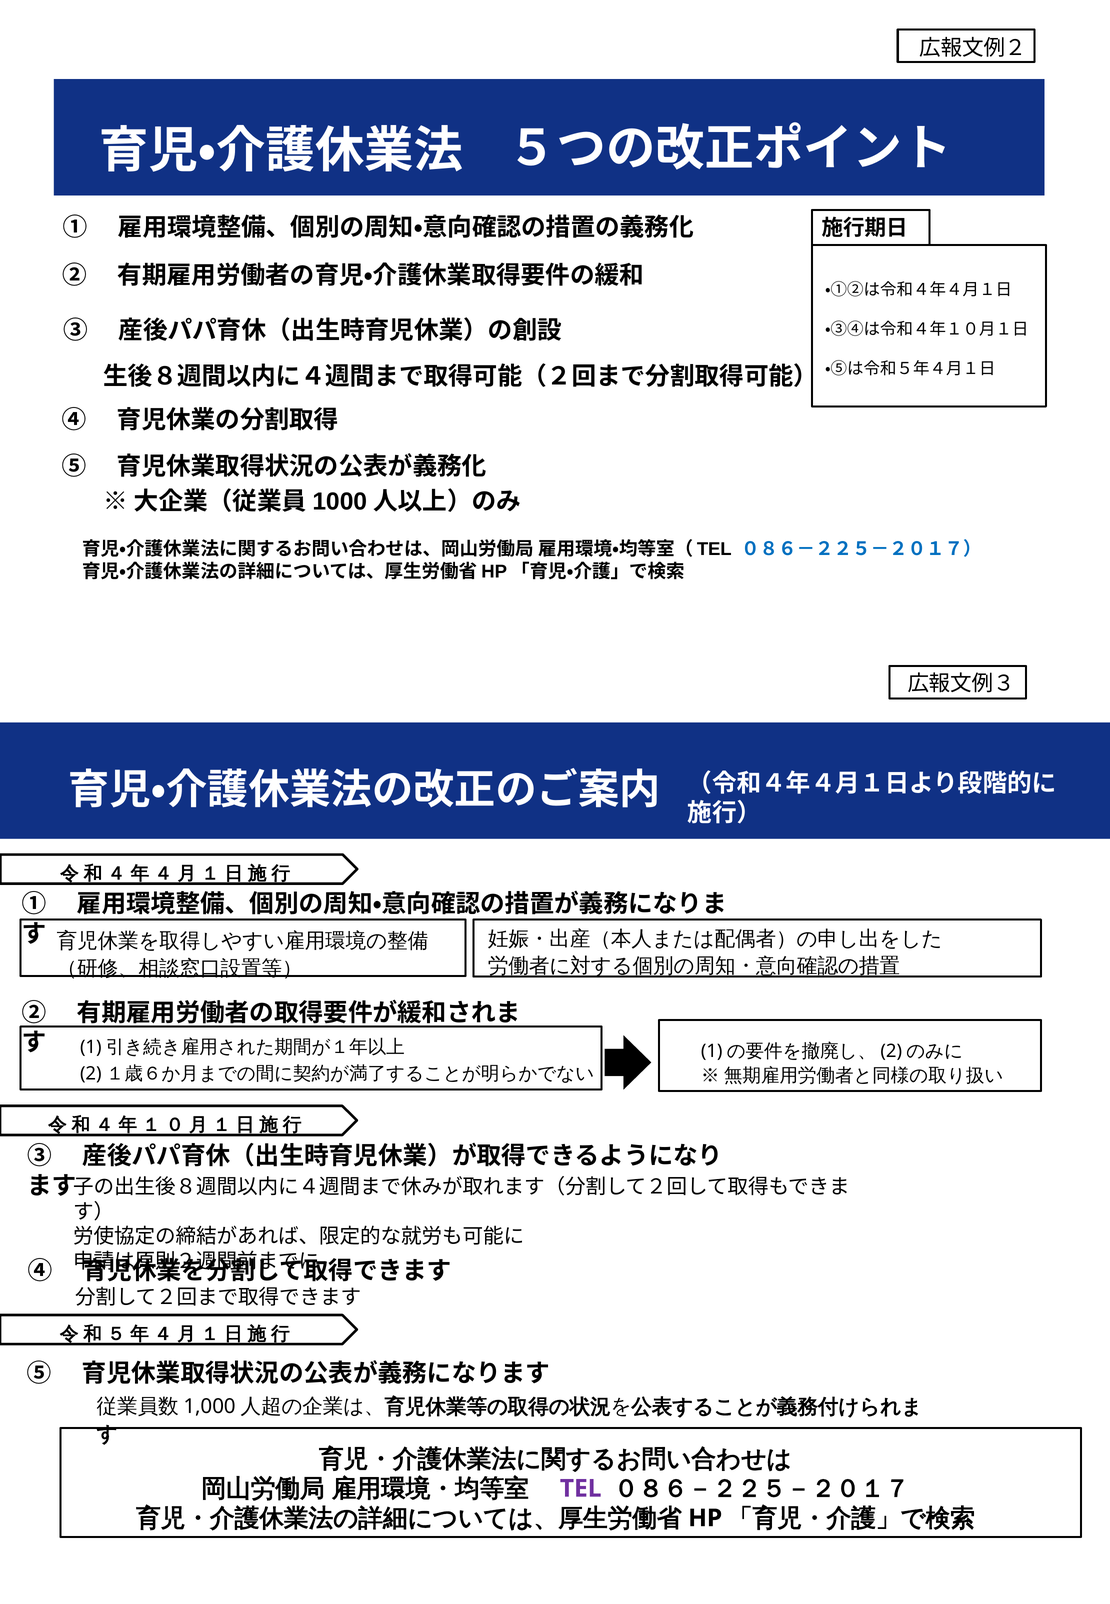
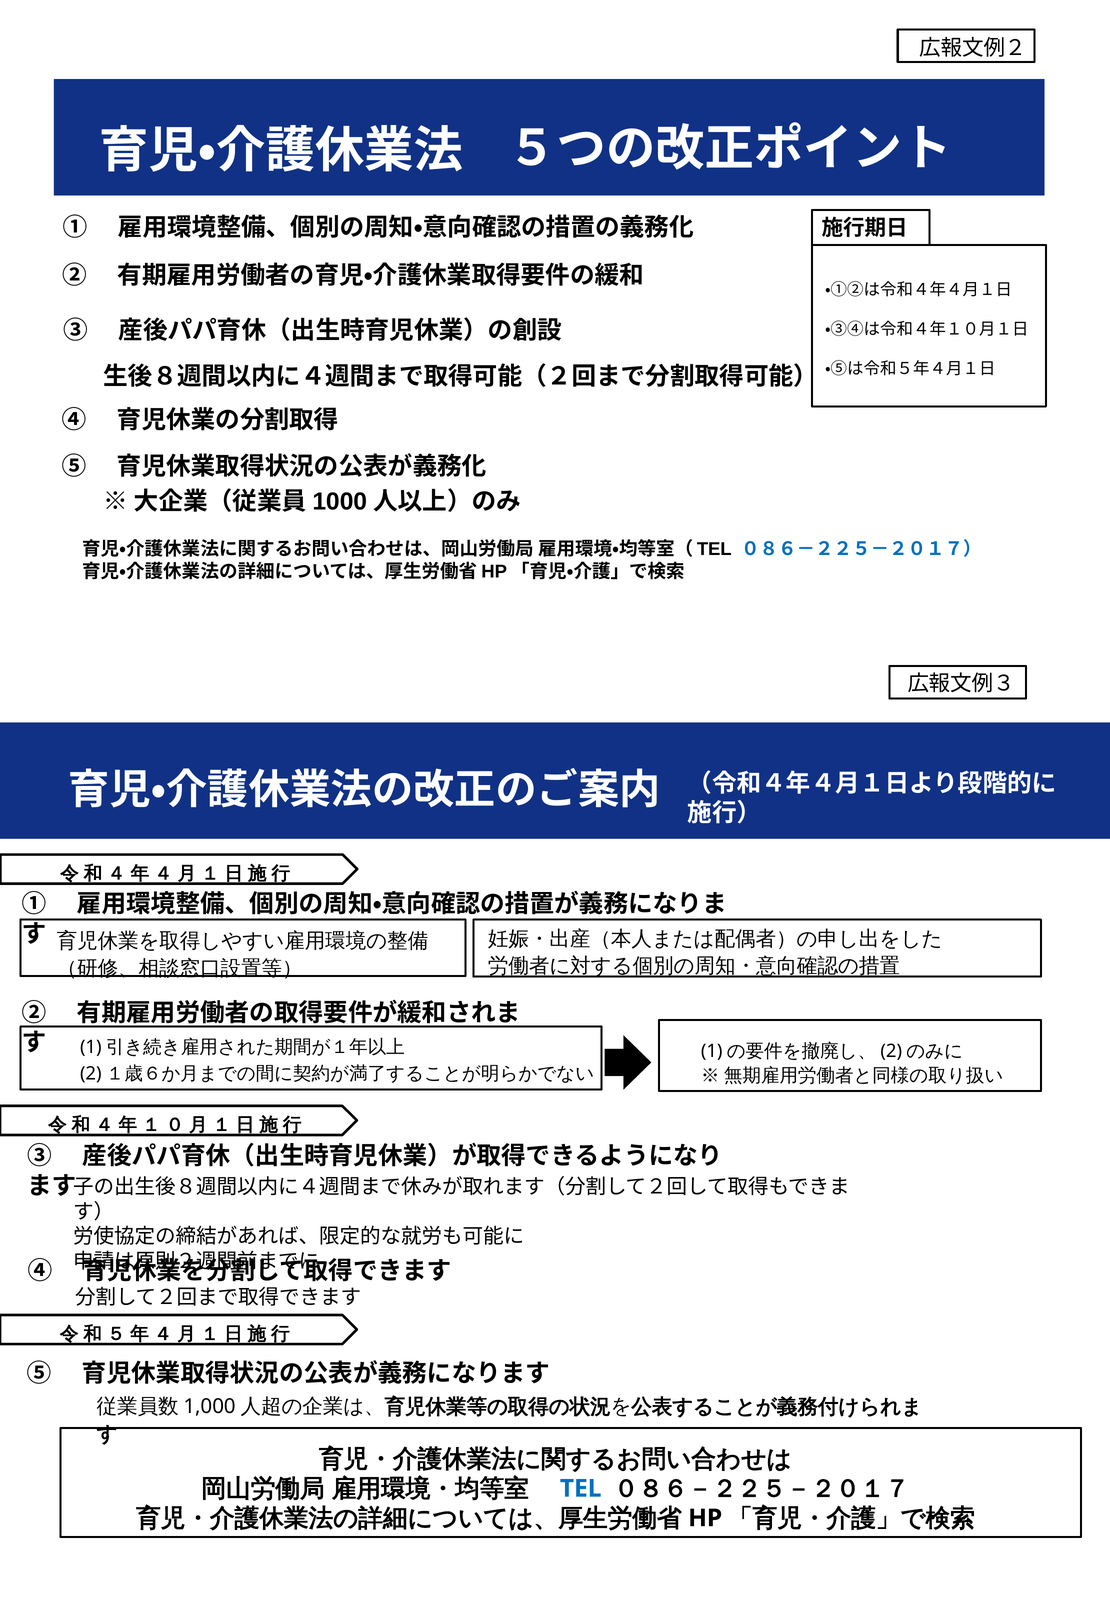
TEL colour: purple -> blue
